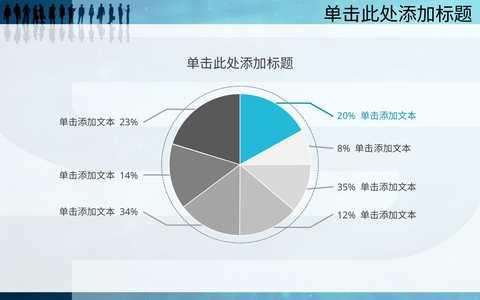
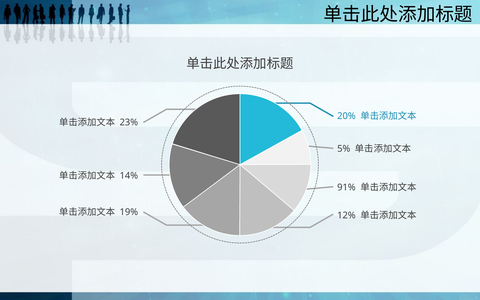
8%: 8% -> 5%
35%: 35% -> 91%
34%: 34% -> 19%
